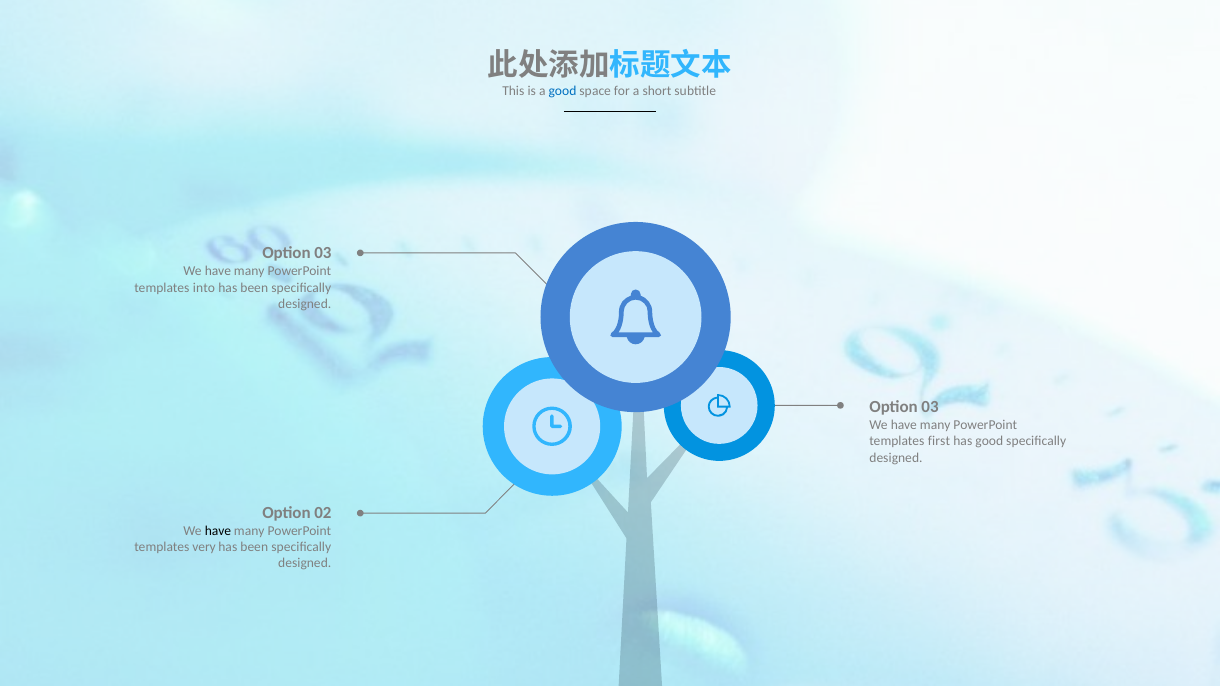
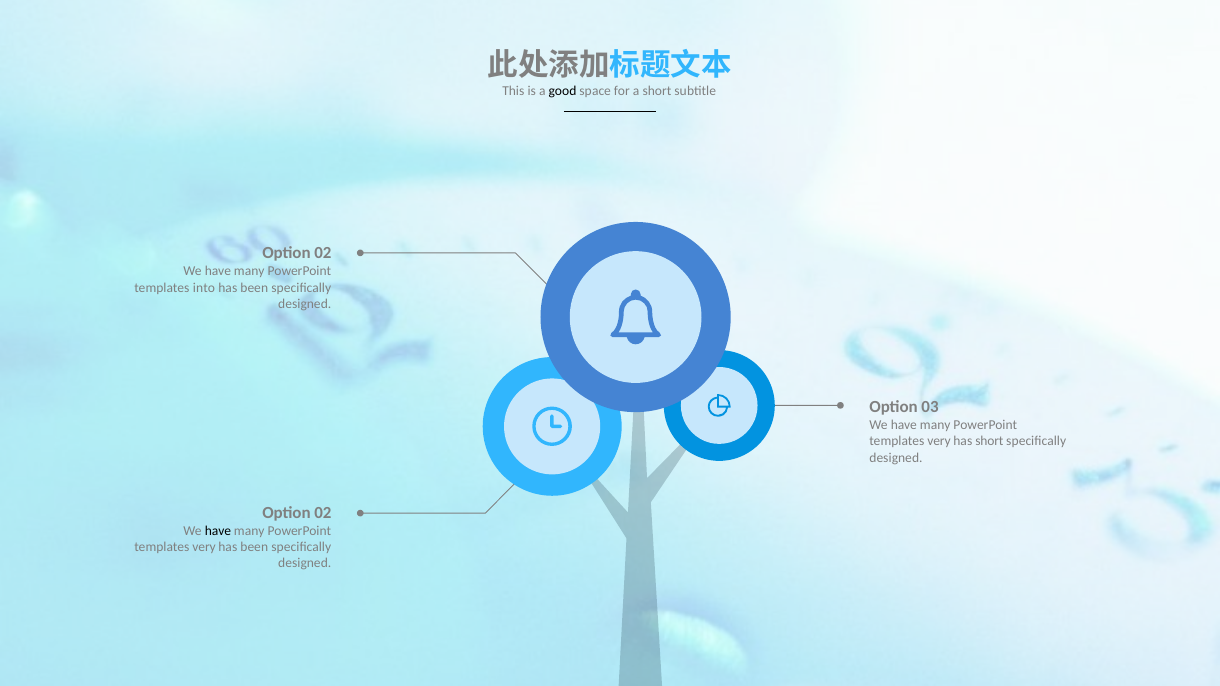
good at (562, 91) colour: blue -> black
03 at (323, 253): 03 -> 02
first at (939, 442): first -> very
has good: good -> short
